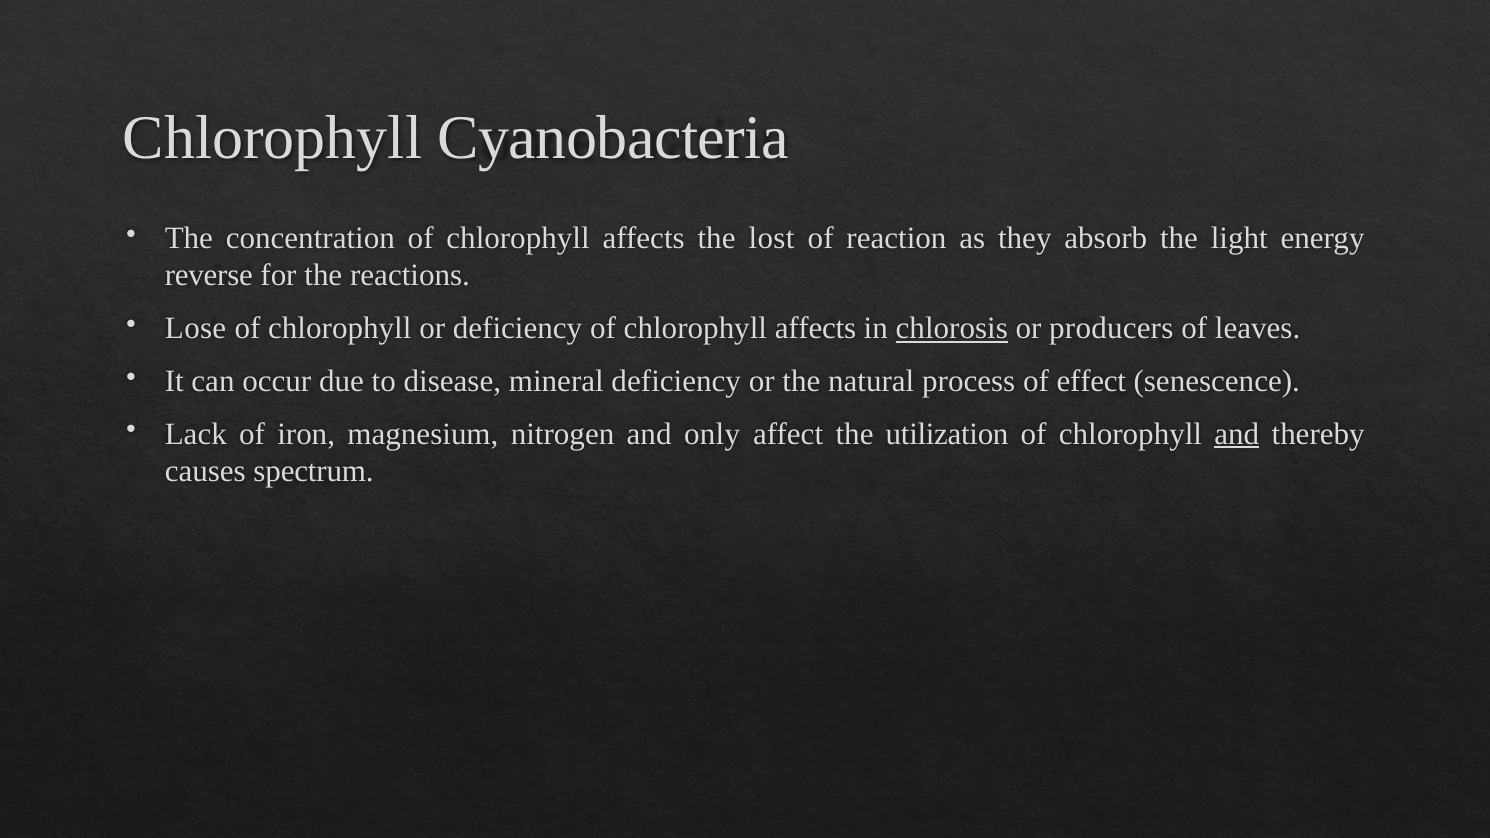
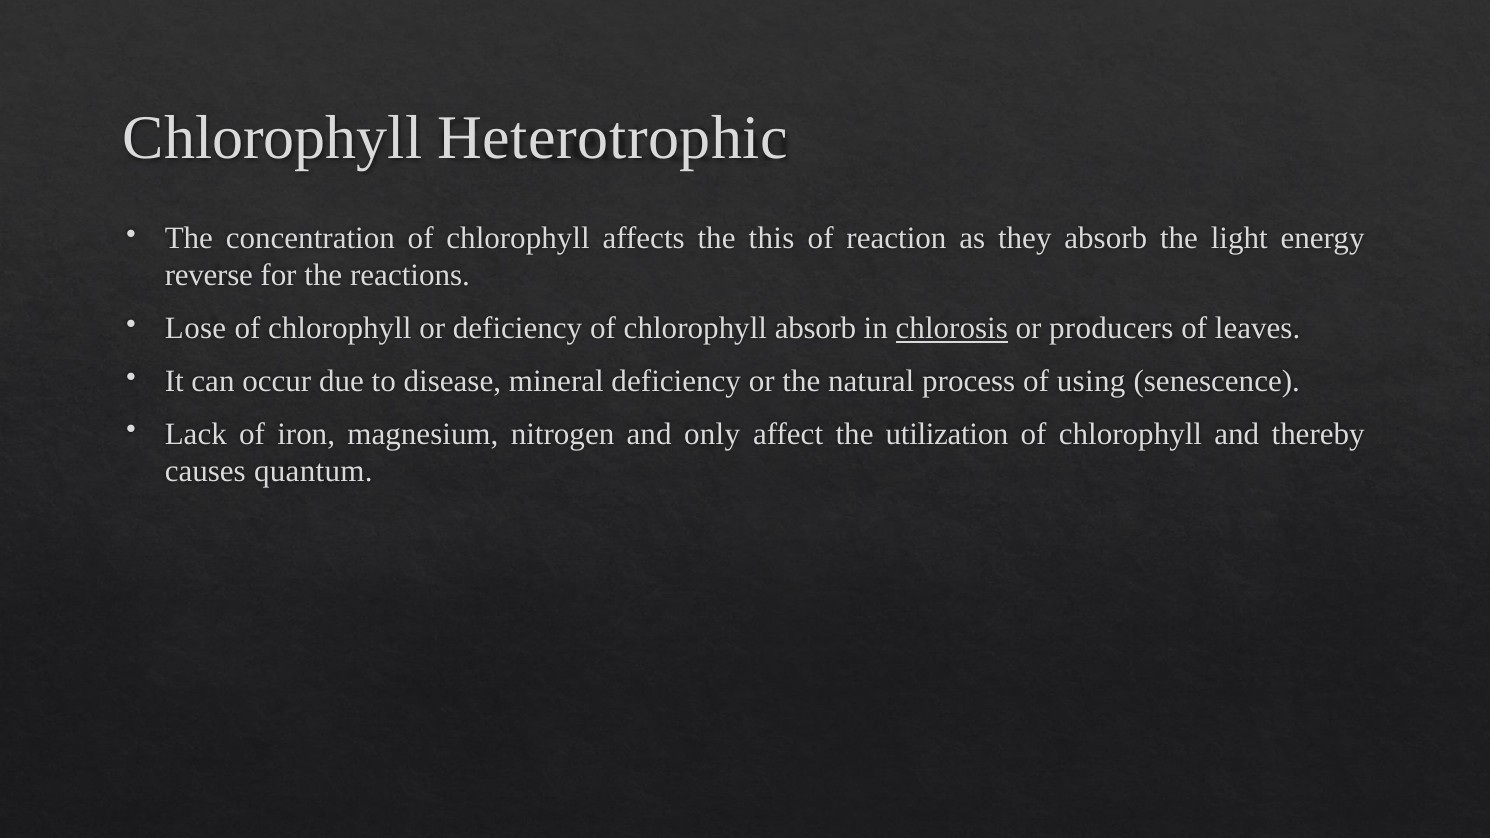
Cyanobacteria: Cyanobacteria -> Heterotrophic
lost: lost -> this
deficiency of chlorophyll affects: affects -> absorb
effect: effect -> using
and at (1237, 434) underline: present -> none
spectrum: spectrum -> quantum
